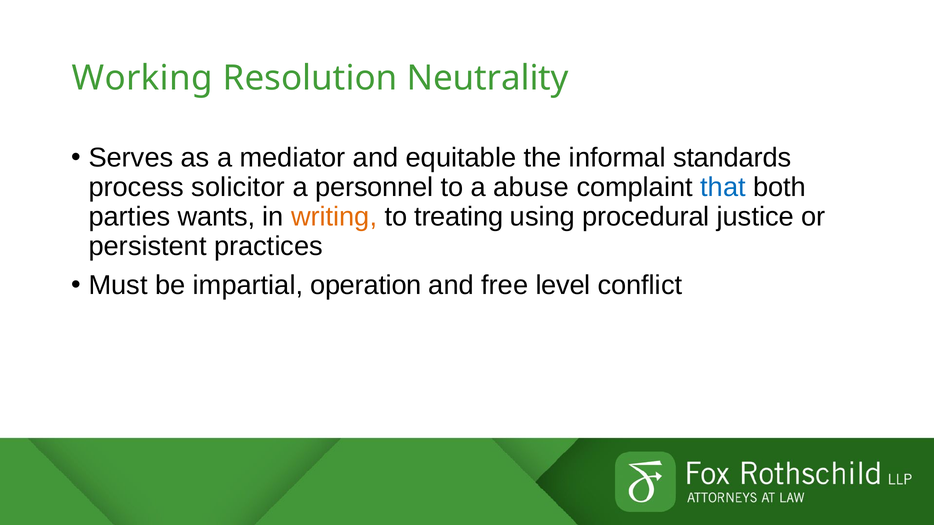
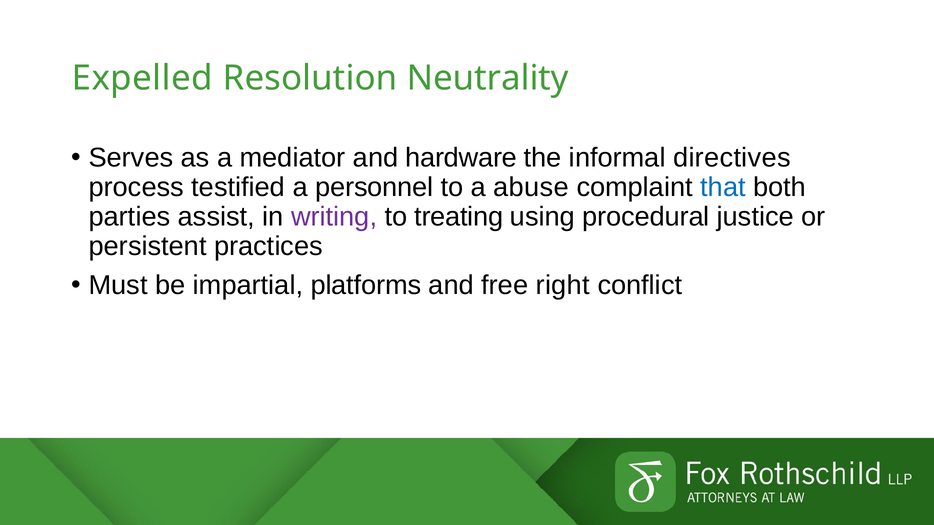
Working: Working -> Expelled
equitable: equitable -> hardware
standards: standards -> directives
solicitor: solicitor -> testified
wants: wants -> assist
writing colour: orange -> purple
operation: operation -> platforms
level: level -> right
